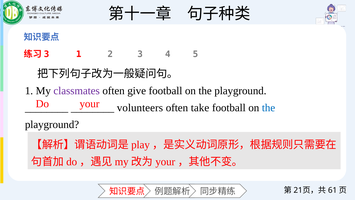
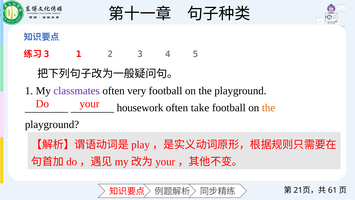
give: give -> very
volunteers: volunteers -> housework
the at (269, 108) colour: blue -> orange
